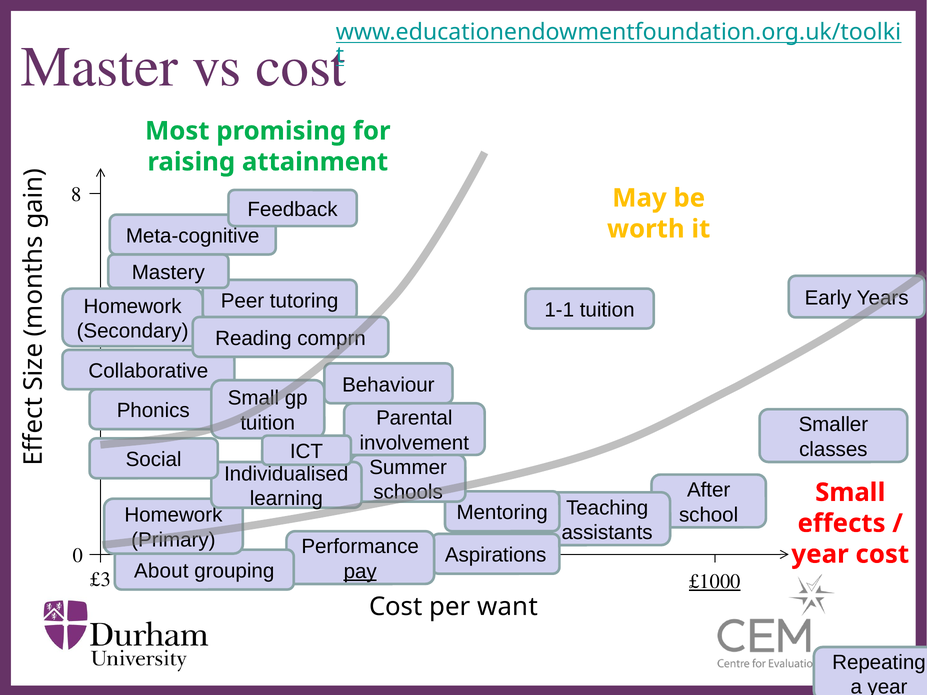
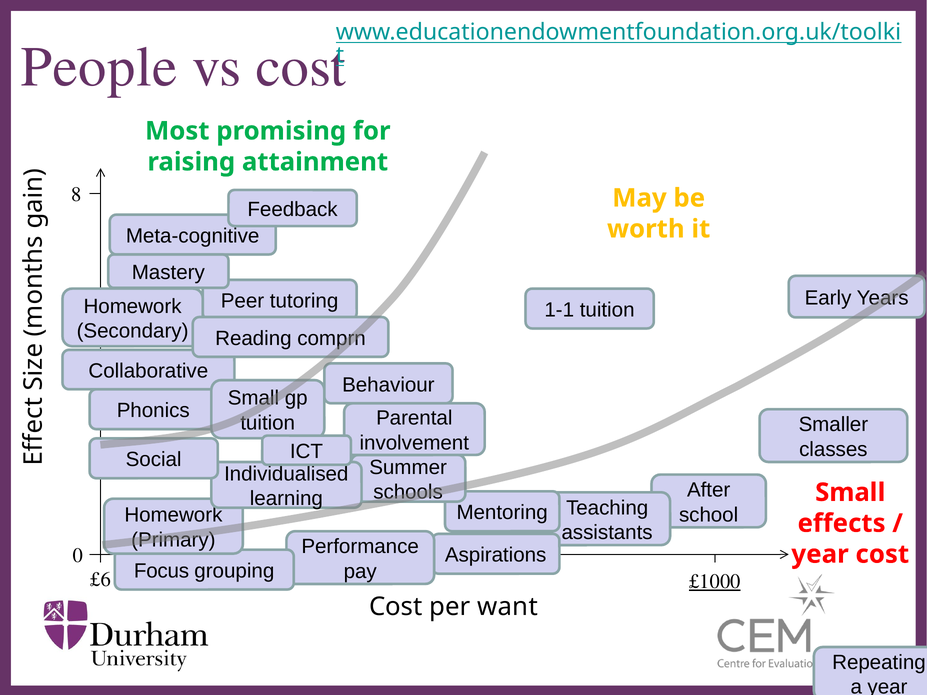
Master: Master -> People
About: About -> Focus
pay underline: present -> none
£3: £3 -> £6
